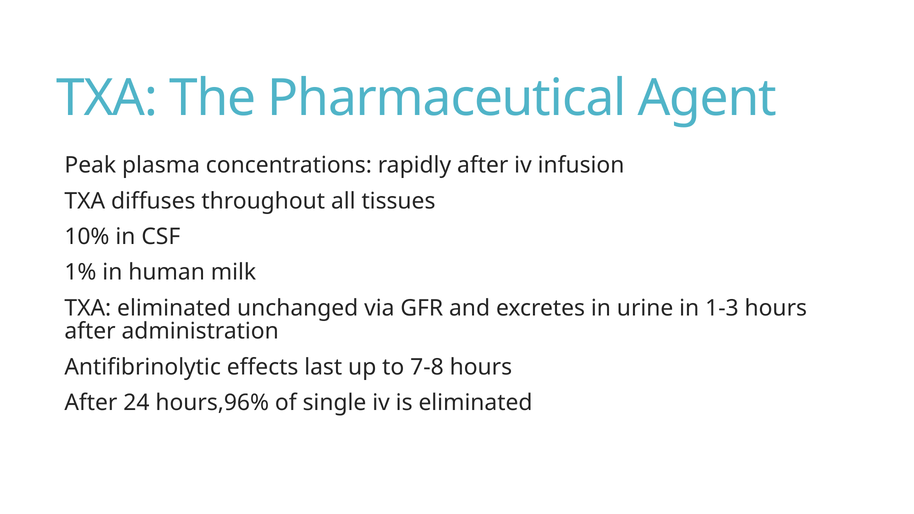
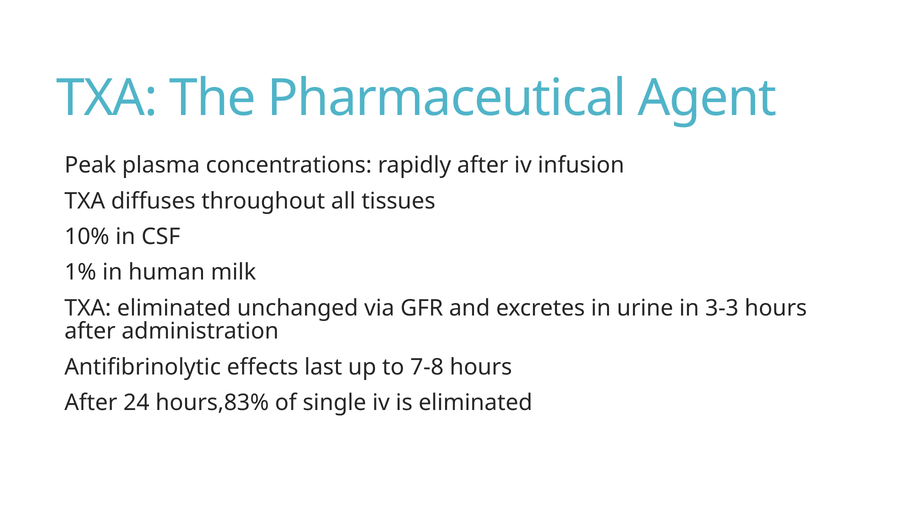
1-3: 1-3 -> 3-3
hours,96%: hours,96% -> hours,83%
